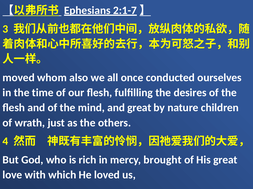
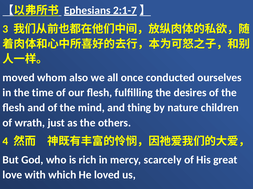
and great: great -> thing
brought: brought -> scarcely
